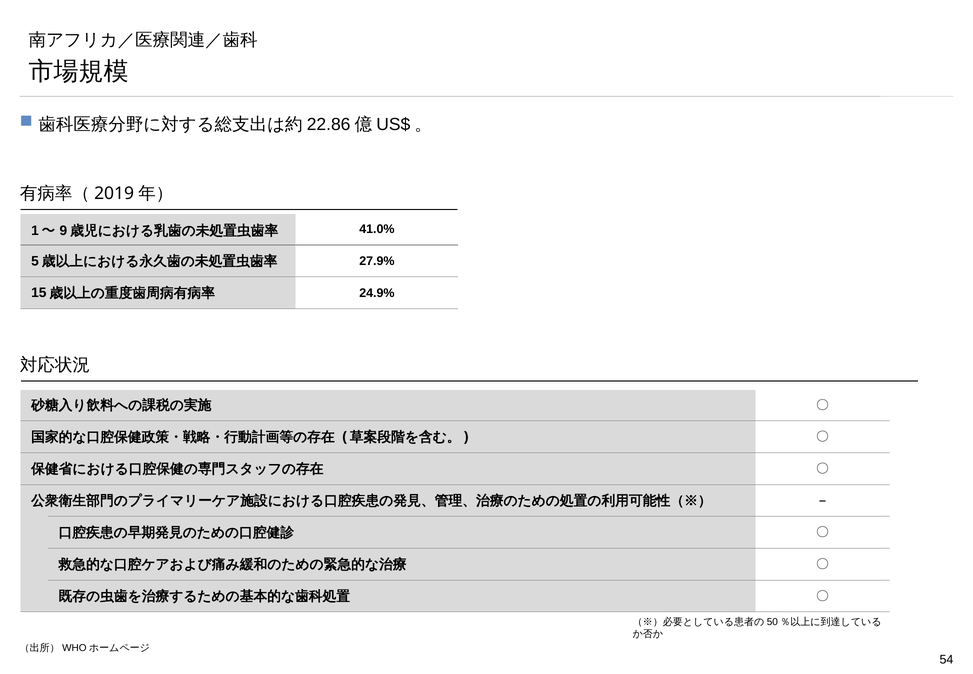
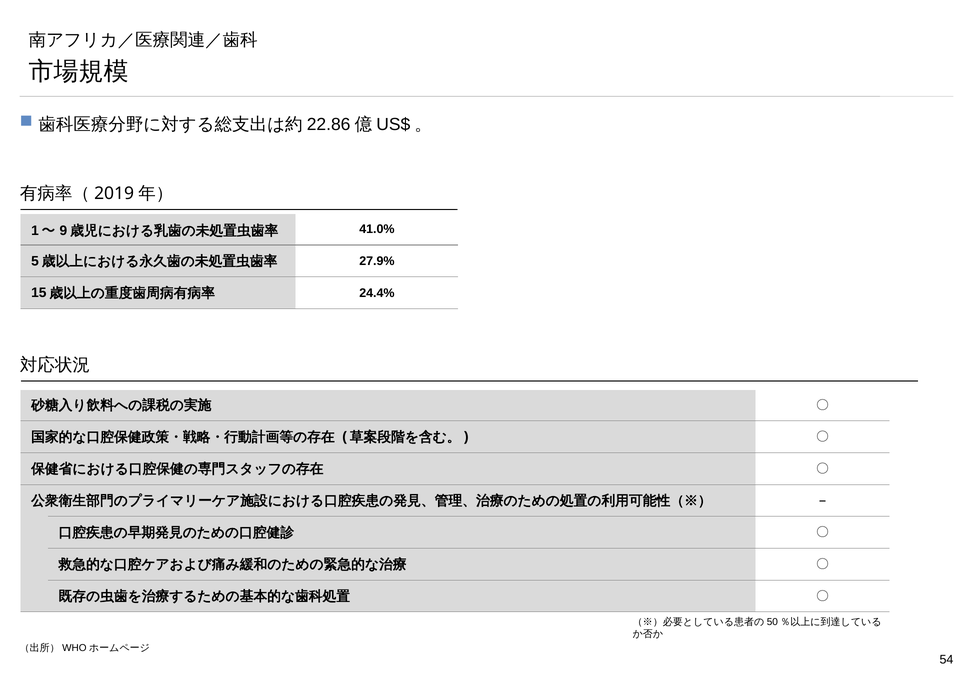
24.9%: 24.9% -> 24.4%
